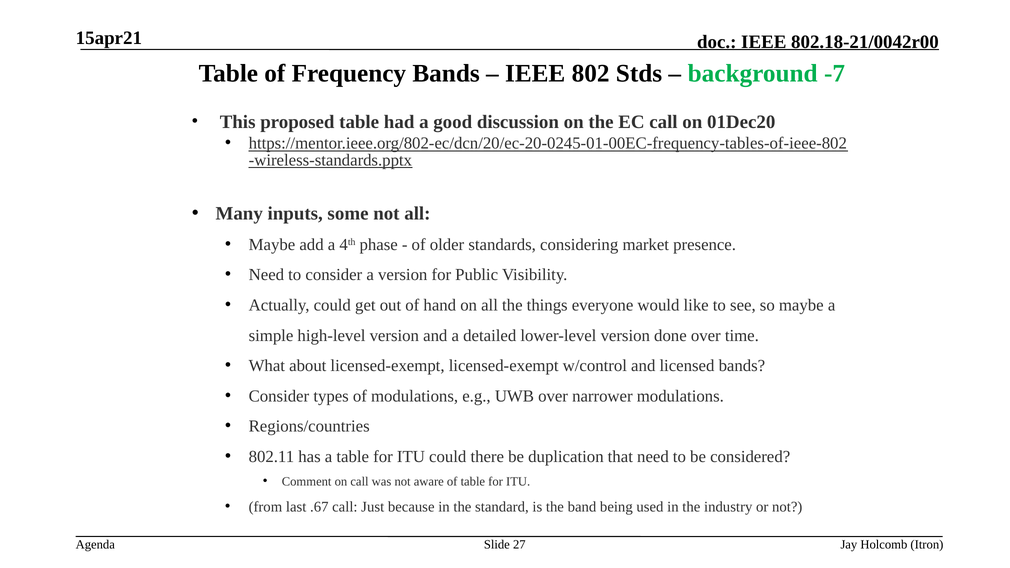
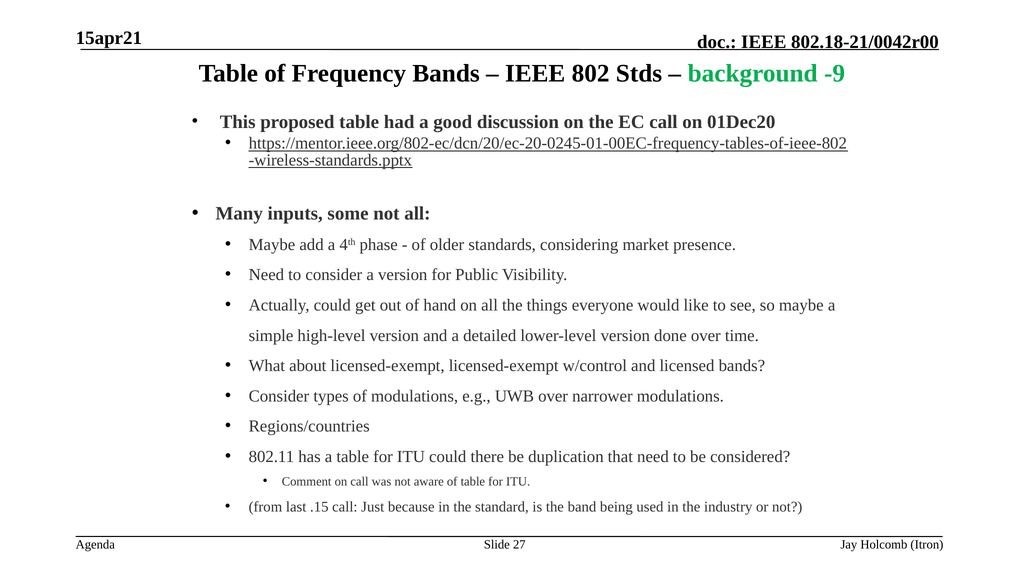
-7: -7 -> -9
.67: .67 -> .15
